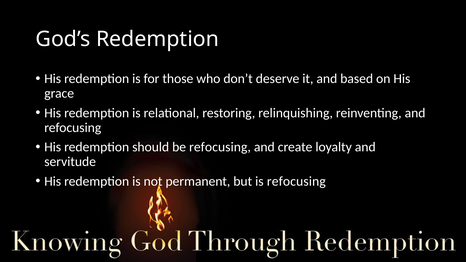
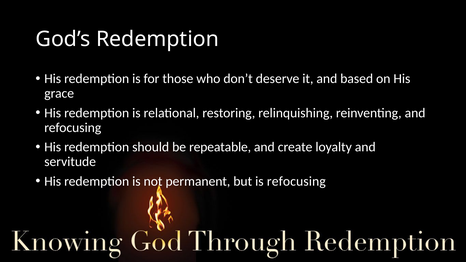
be refocusing: refocusing -> repeatable
